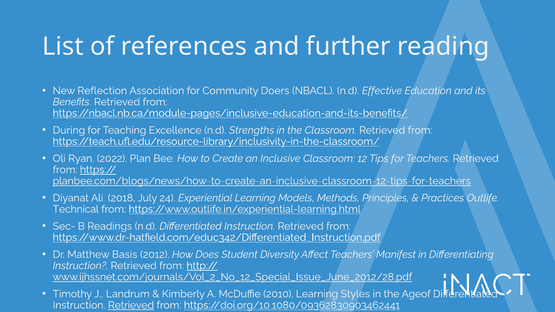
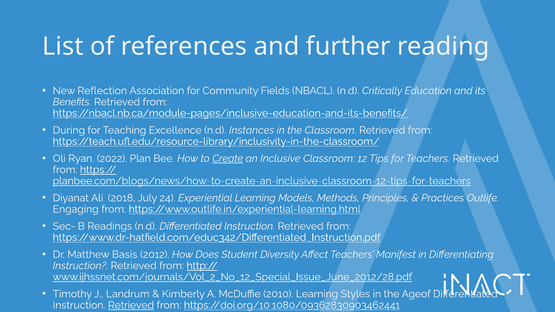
Doers: Doers -> Fields
Effective: Effective -> Critically
Strengths: Strengths -> Instances
Create underline: none -> present
Technical: Technical -> Engaging
